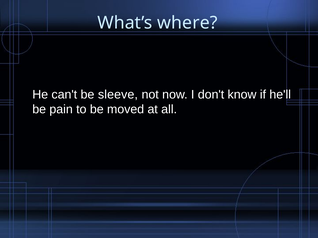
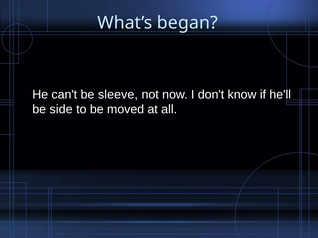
where: where -> began
pain: pain -> side
